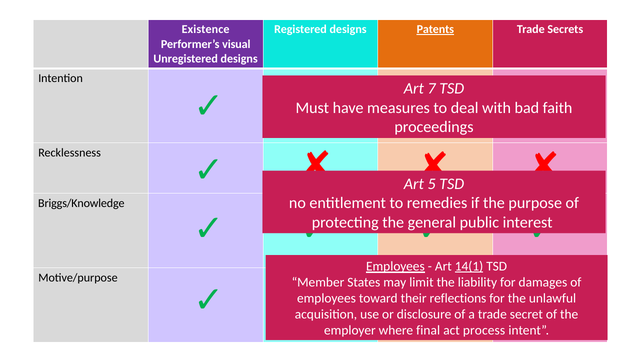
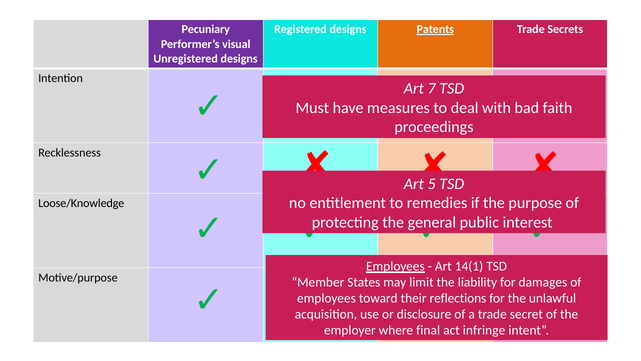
Existence: Existence -> Pecuniary
Briggs/Knowledge: Briggs/Knowledge -> Loose/Knowledge
14(1 underline: present -> none
process: process -> infringe
